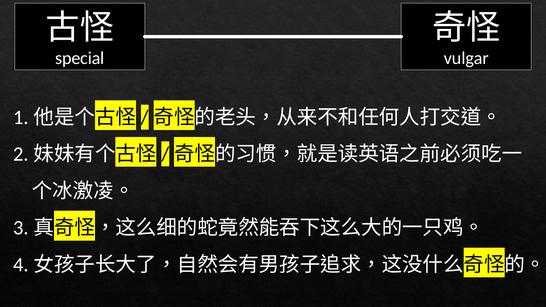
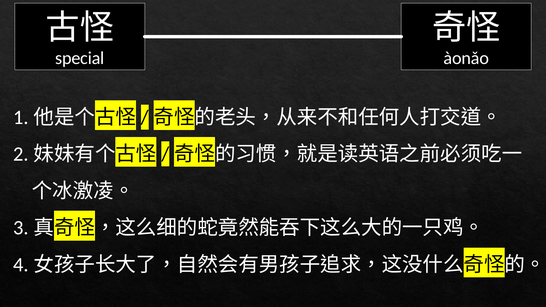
vulgar: vulgar -> àonǎo
